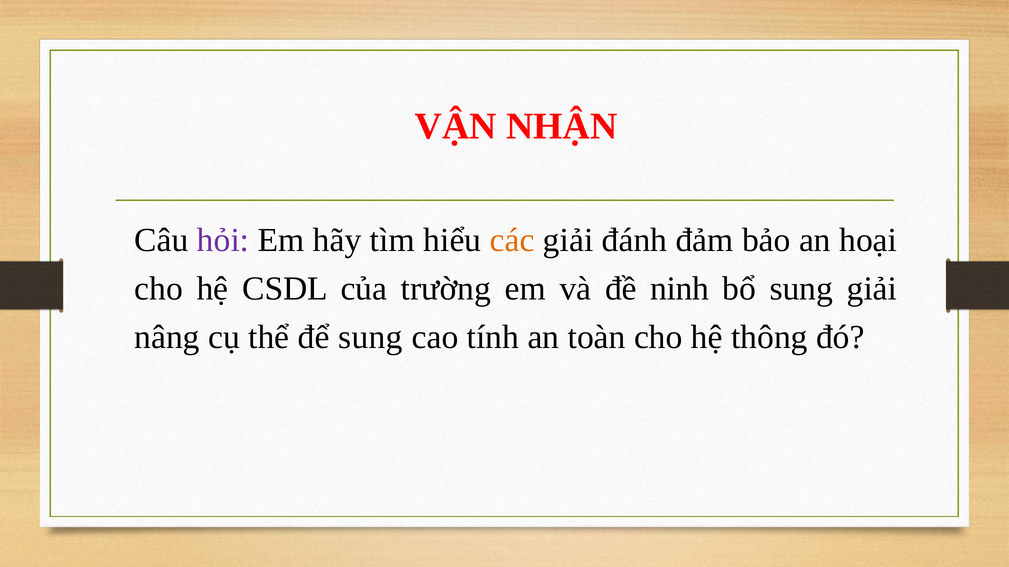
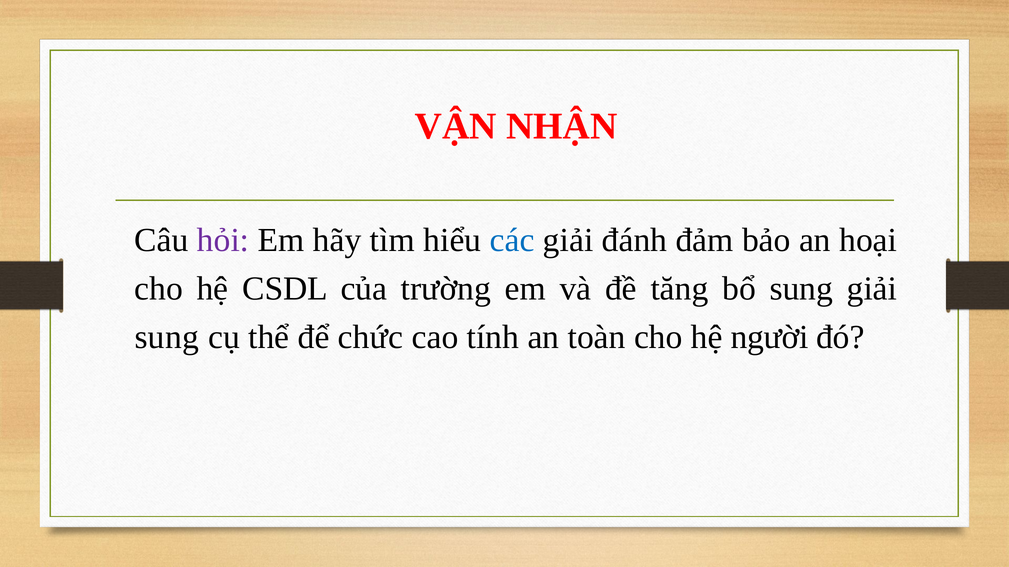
các colour: orange -> blue
ninh: ninh -> tăng
nâng at (167, 337): nâng -> sung
để sung: sung -> chức
thông: thông -> người
